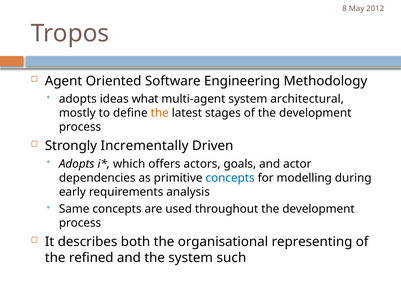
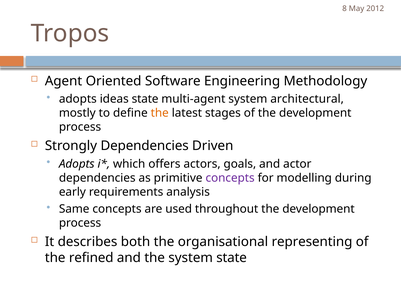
ideas what: what -> state
Strongly Incrementally: Incrementally -> Dependencies
concepts at (230, 178) colour: blue -> purple
system such: such -> state
